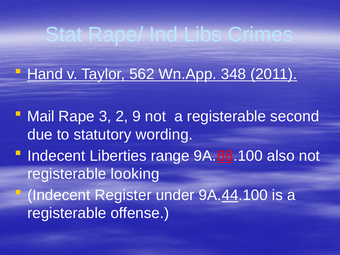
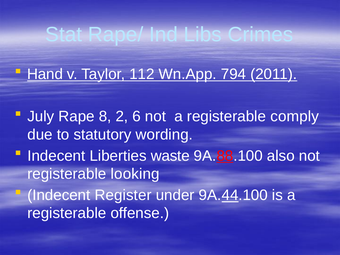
562: 562 -> 112
348: 348 -> 794
Mail: Mail -> July
3: 3 -> 8
9: 9 -> 6
second: second -> comply
range: range -> waste
